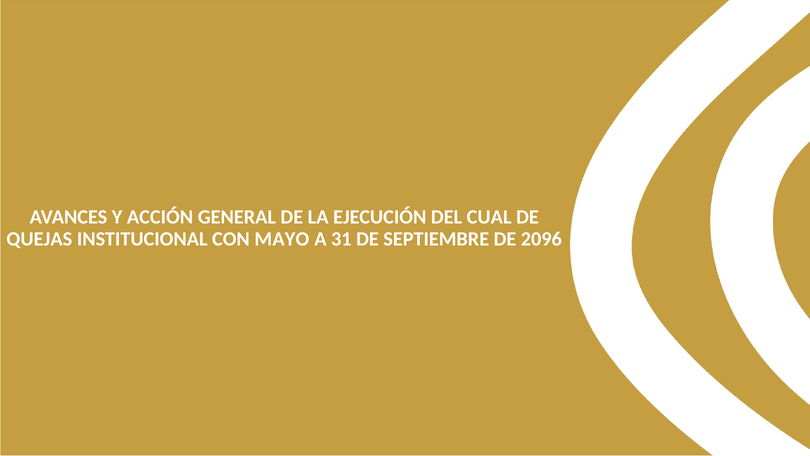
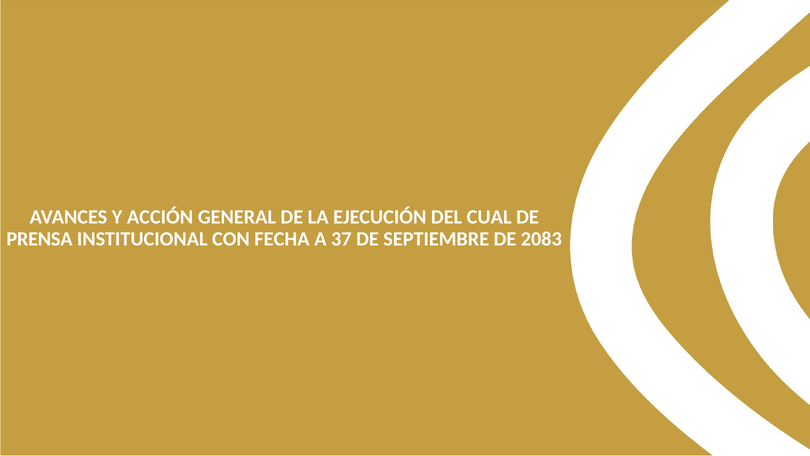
QUEJAS: QUEJAS -> PRENSA
MAYO: MAYO -> FECHA
31: 31 -> 37
2096: 2096 -> 2083
